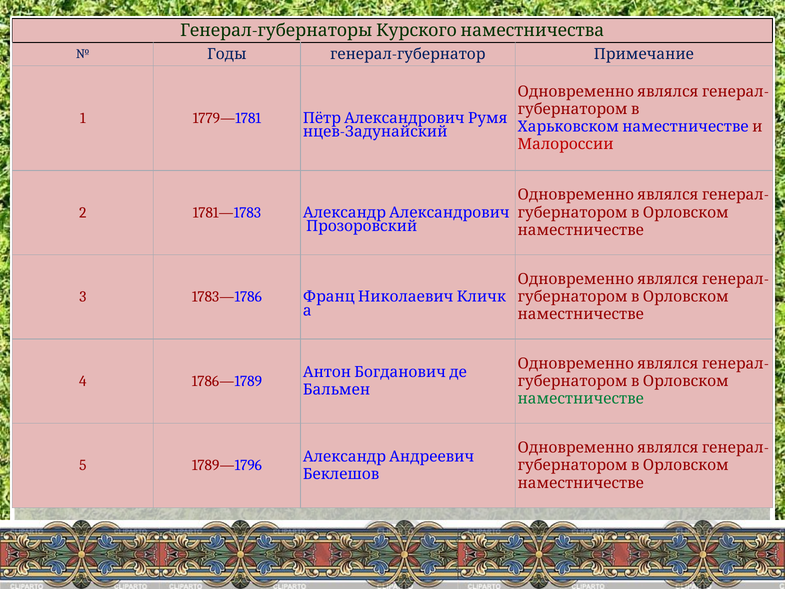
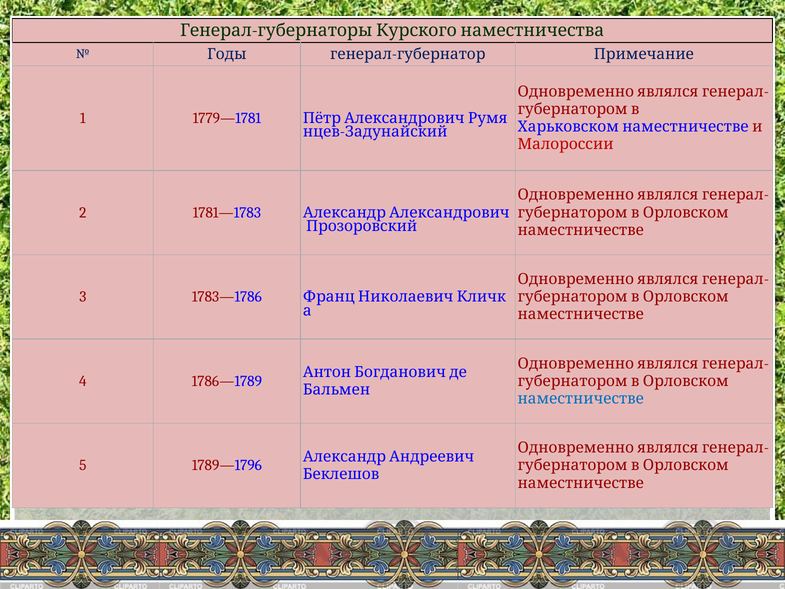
наместничестве at (581, 399) colour: green -> blue
